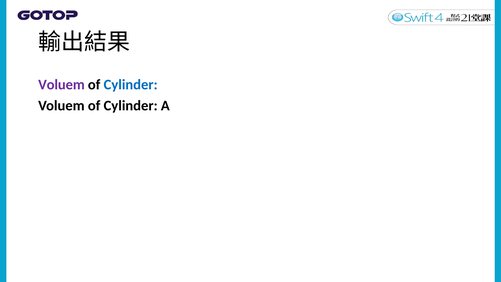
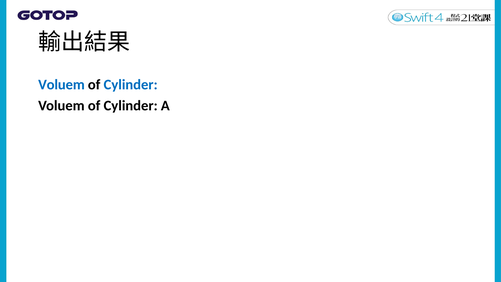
Voluem at (61, 85) colour: purple -> blue
